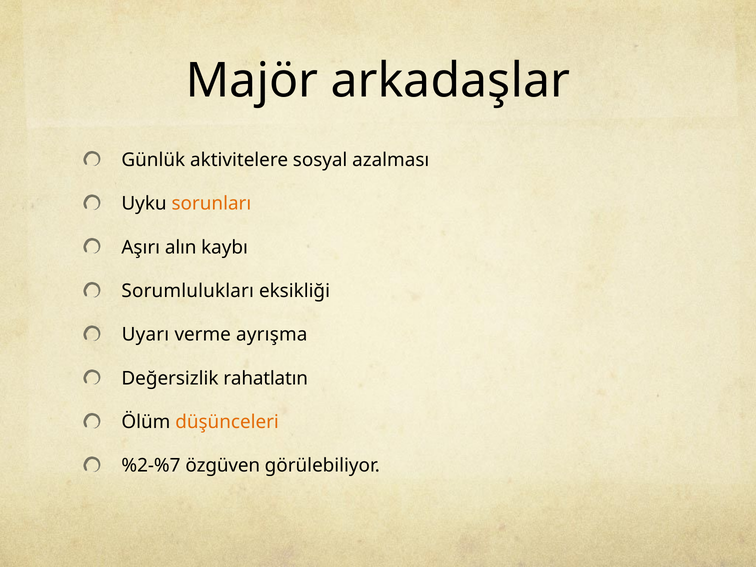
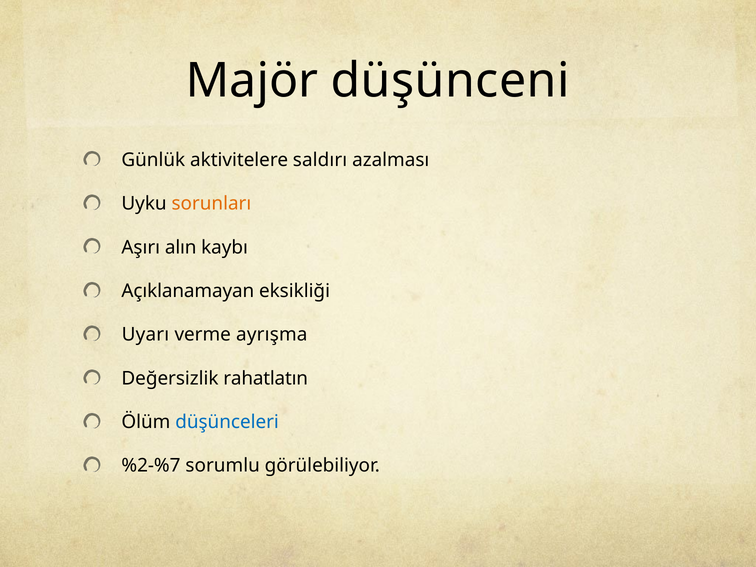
arkadaşlar: arkadaşlar -> düşünceni
sosyal: sosyal -> saldırı
Sorumlulukları: Sorumlulukları -> Açıklanamayan
düşünceleri colour: orange -> blue
özgüven: özgüven -> sorumlu
